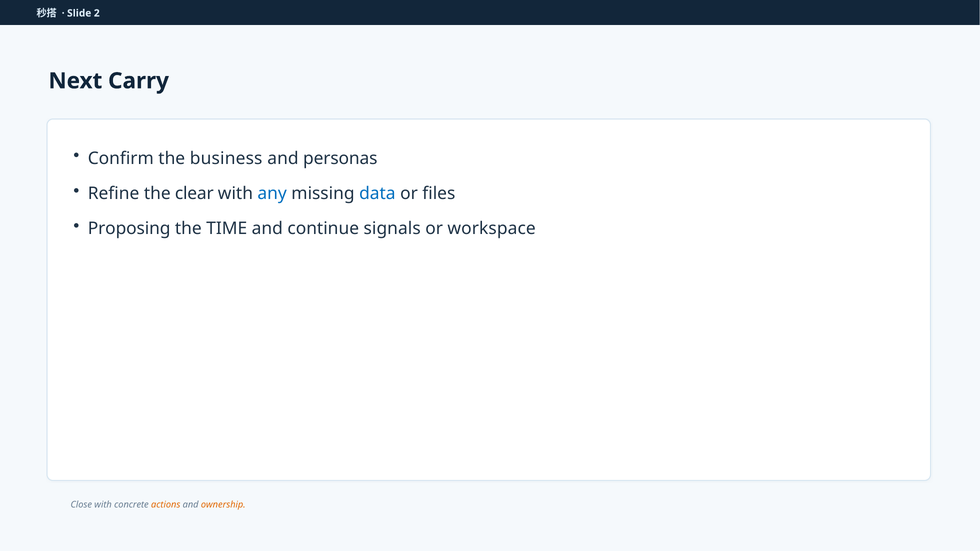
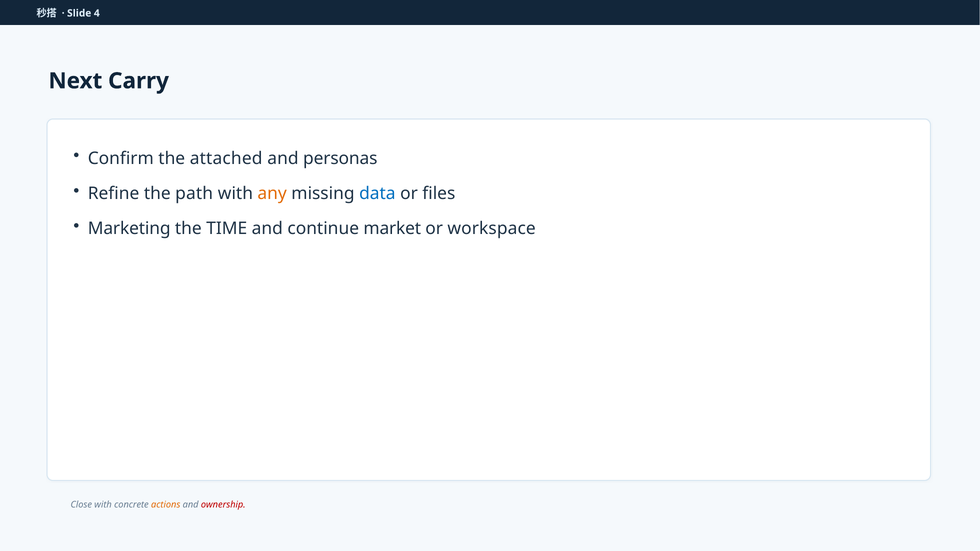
2: 2 -> 4
business: business -> attached
clear: clear -> path
any colour: blue -> orange
Proposing: Proposing -> Marketing
signals: signals -> market
ownership colour: orange -> red
